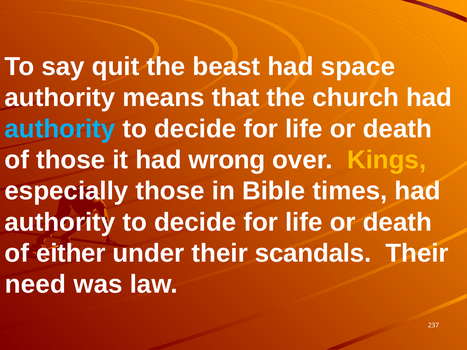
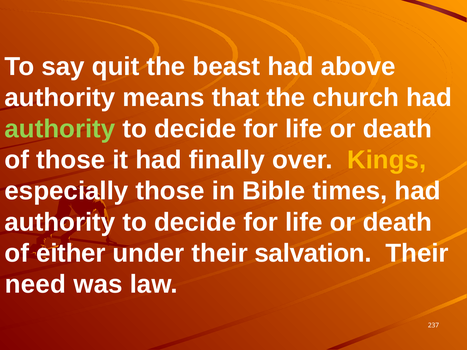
space: space -> above
authority at (60, 129) colour: light blue -> light green
wrong: wrong -> finally
scandals: scandals -> salvation
